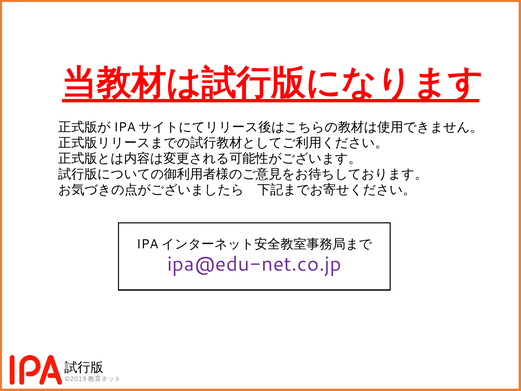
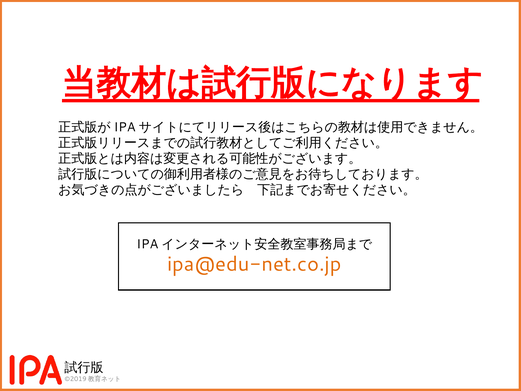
ipa@edu-net.co.jp colour: purple -> orange
